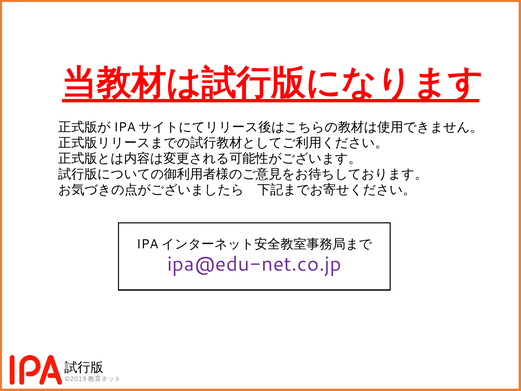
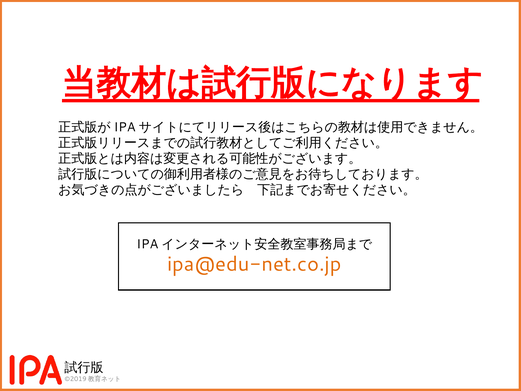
ipa@edu-net.co.jp colour: purple -> orange
